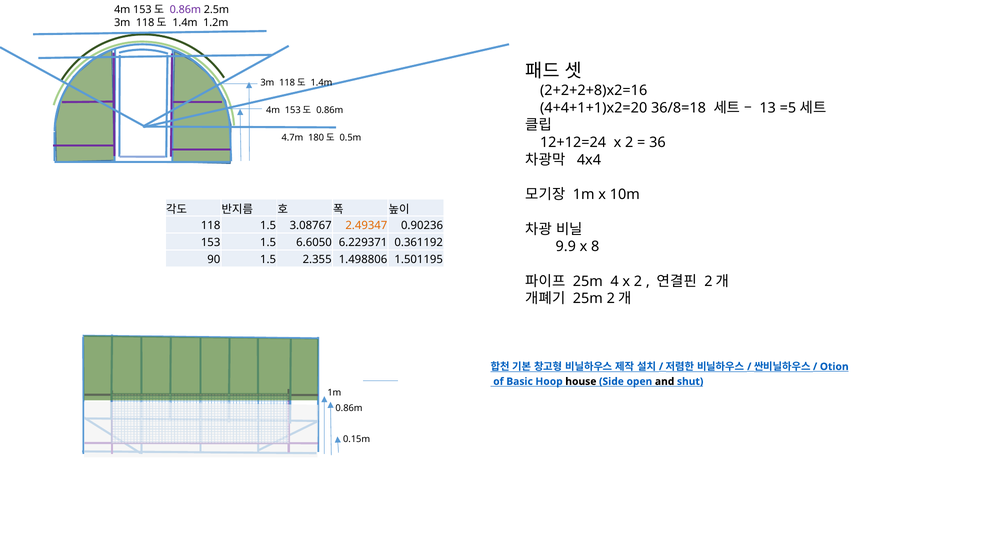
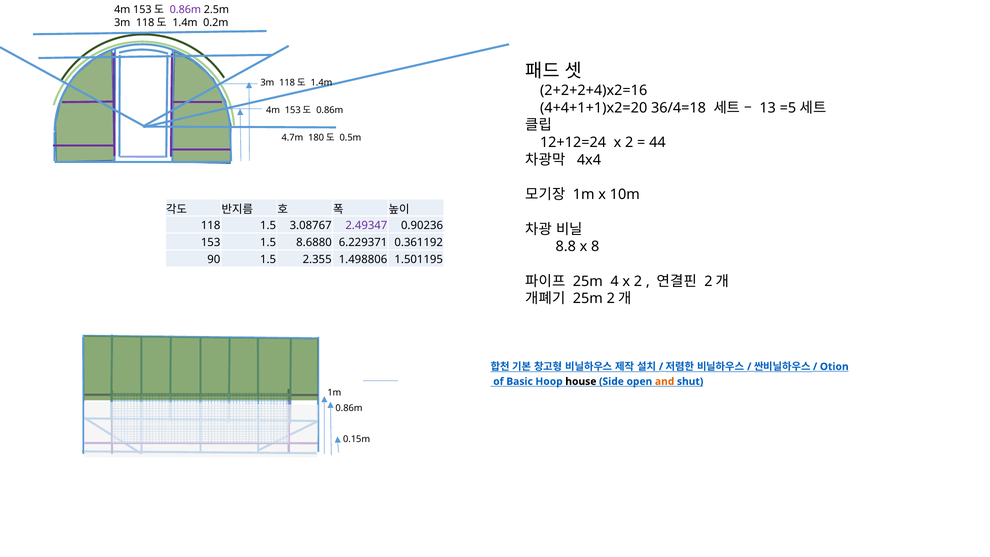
1.2m: 1.2m -> 0.2m
2+2+2+8)x2=16: 2+2+2+8)x2=16 -> 2+2+2+4)x2=16
36/8=18: 36/8=18 -> 36/4=18
36: 36 -> 44
2.49347 colour: orange -> purple
6.6050: 6.6050 -> 8.6880
9.9: 9.9 -> 8.8
and colour: black -> orange
